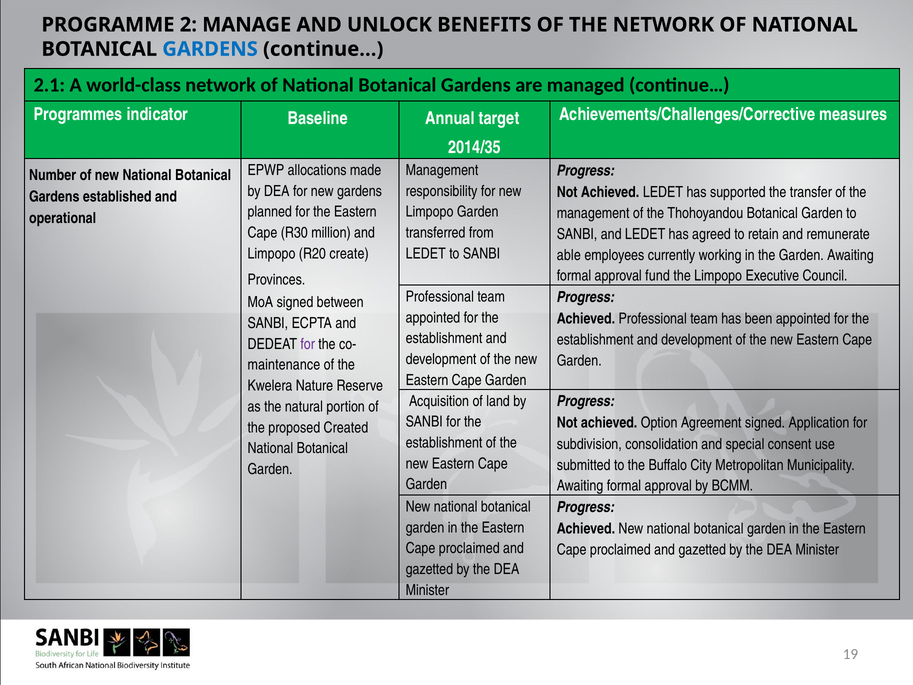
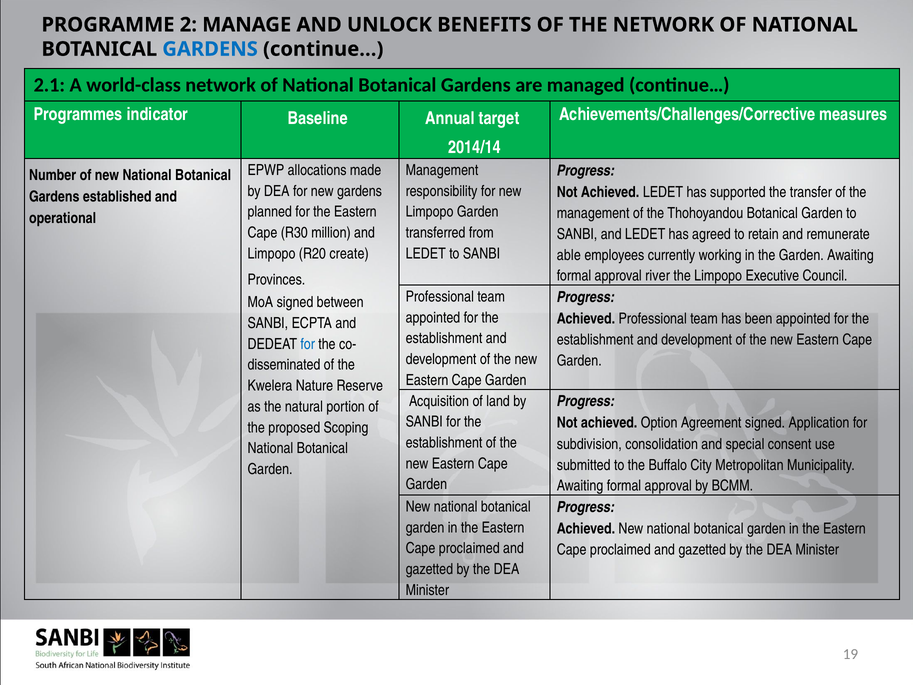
2014/35: 2014/35 -> 2014/14
fund: fund -> river
for at (308, 344) colour: purple -> blue
maintenance: maintenance -> disseminated
Created: Created -> Scoping
